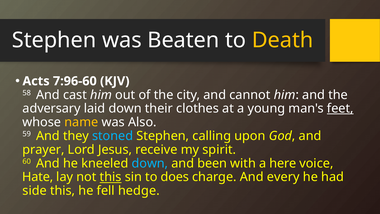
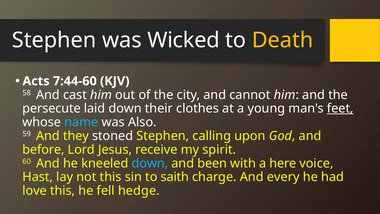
Beaten: Beaten -> Wicked
7:96-60: 7:96-60 -> 7:44-60
adversary: adversary -> persecute
name colour: yellow -> light blue
stoned colour: light blue -> white
prayer: prayer -> before
Hate: Hate -> Hast
this at (111, 177) underline: present -> none
does: does -> saith
side: side -> love
